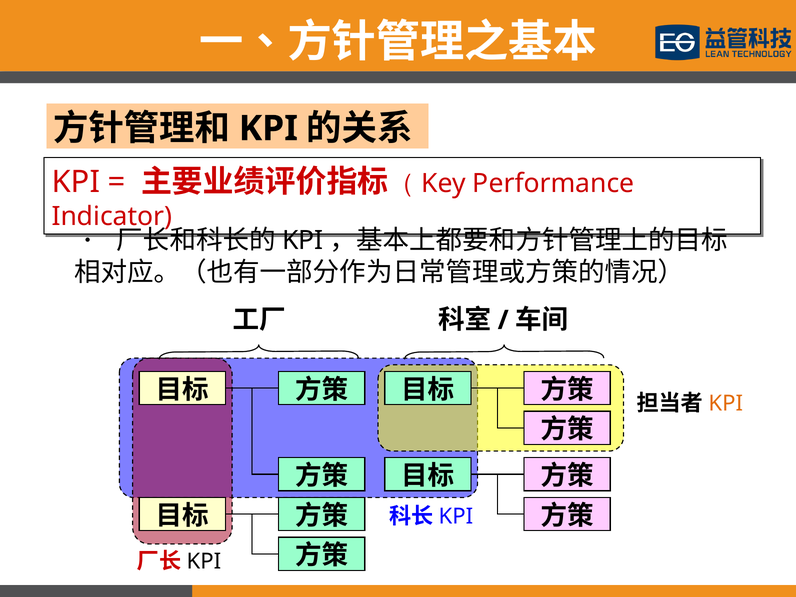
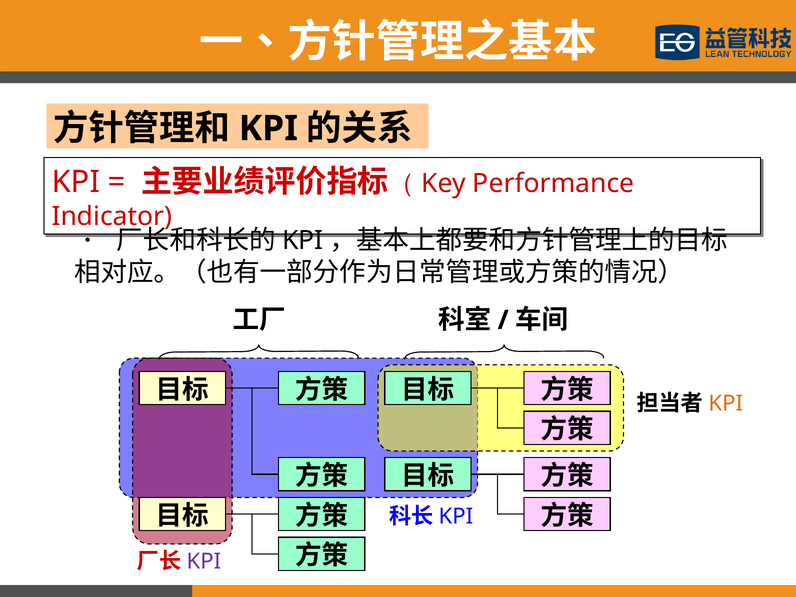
KPI at (204, 561) colour: black -> purple
